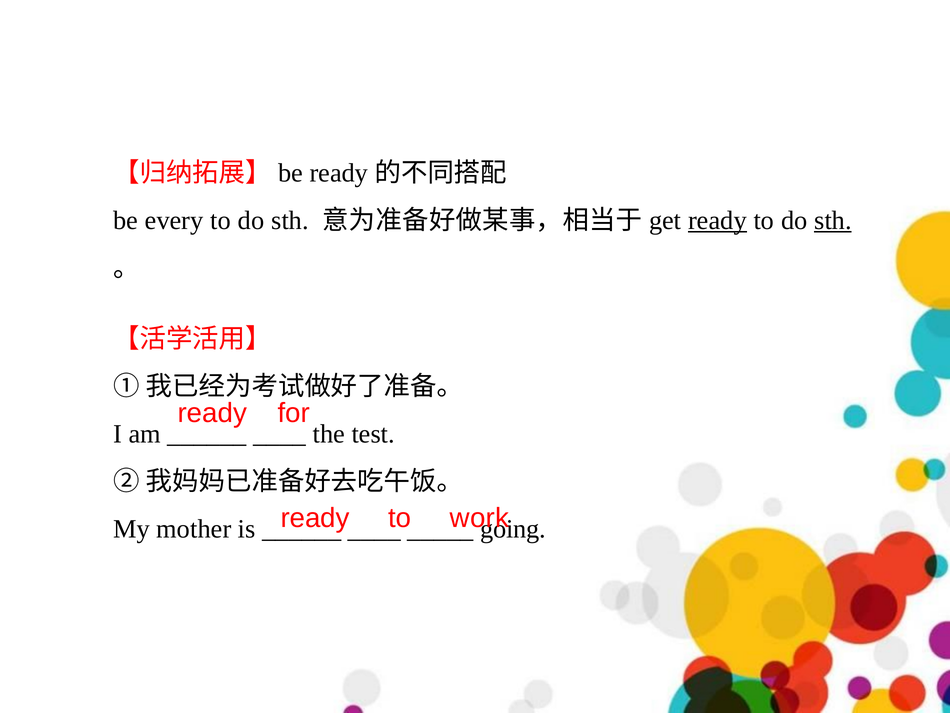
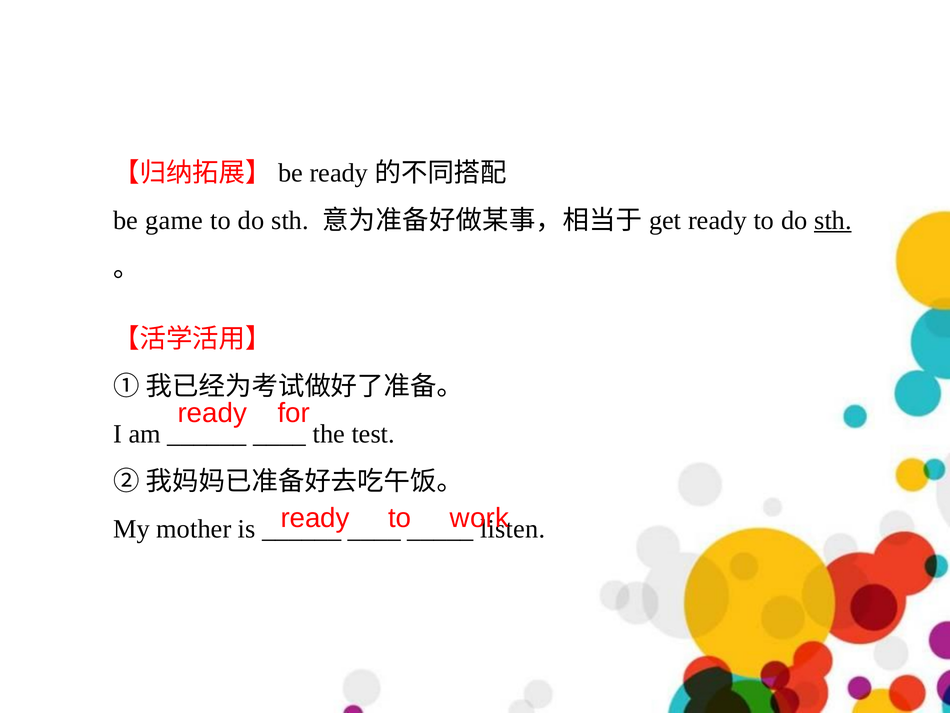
every: every -> game
ready at (717, 220) underline: present -> none
going: going -> listen
